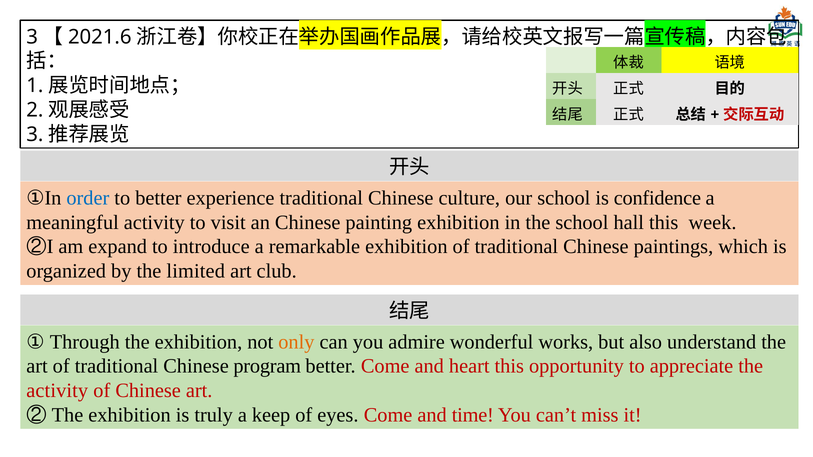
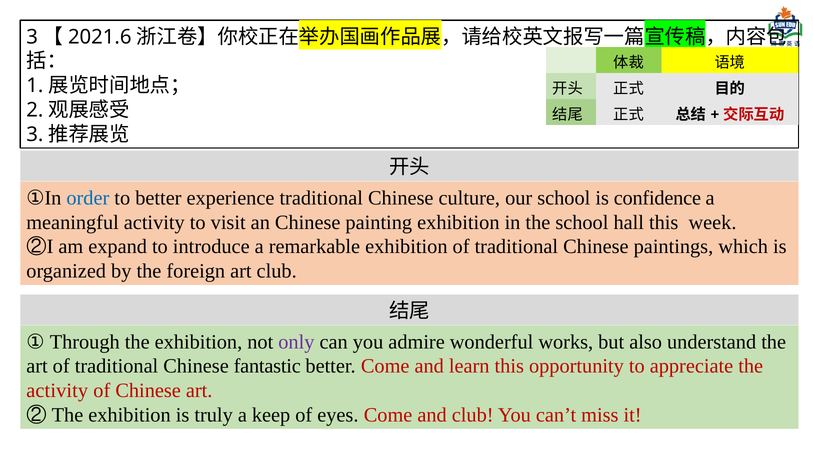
limited: limited -> foreign
only colour: orange -> purple
program: program -> fantastic
heart: heart -> learn
and time: time -> club
